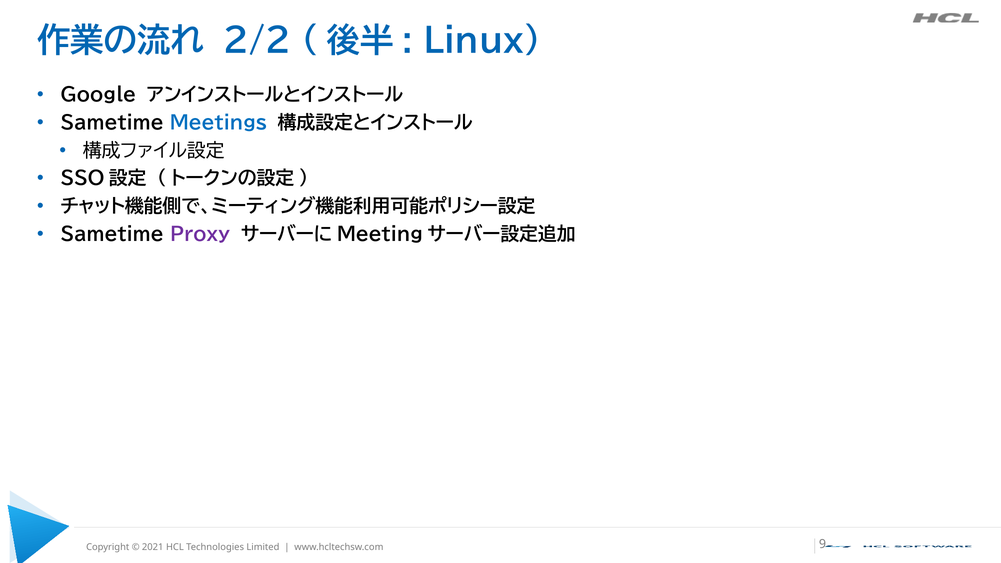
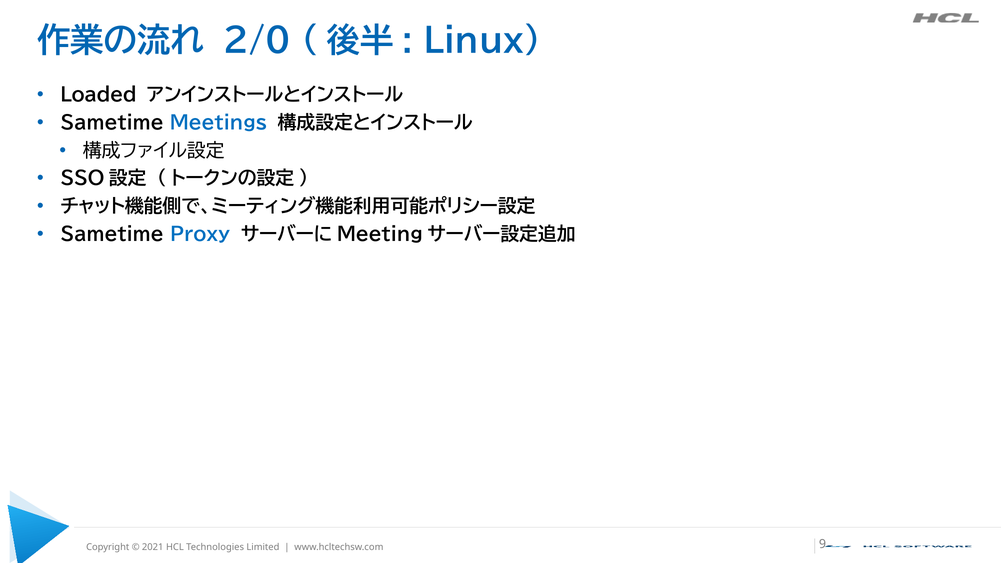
2/2: 2/2 -> 2/0
Google: Google -> Loaded
Proxy colour: purple -> blue
